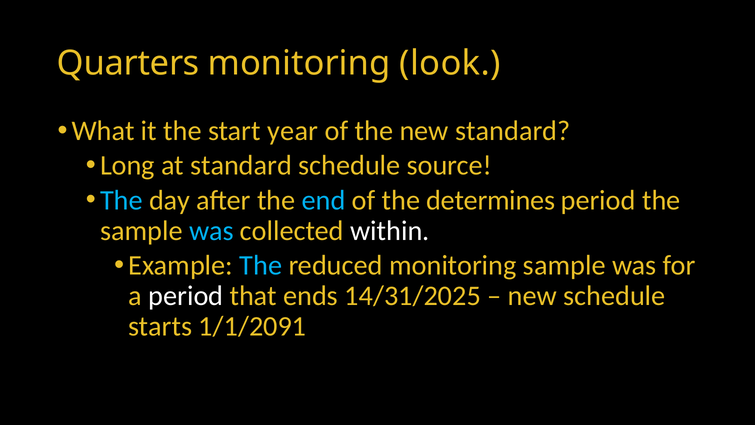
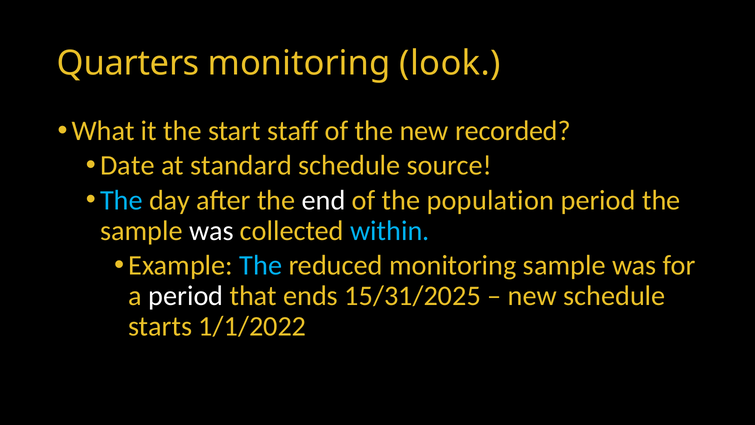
year: year -> staff
new standard: standard -> recorded
Long: Long -> Date
end colour: light blue -> white
determines: determines -> population
was at (211, 231) colour: light blue -> white
within colour: white -> light blue
14/31/2025: 14/31/2025 -> 15/31/2025
1/1/2091: 1/1/2091 -> 1/1/2022
